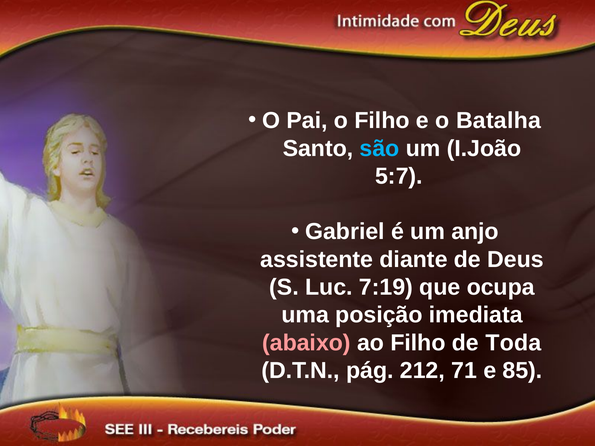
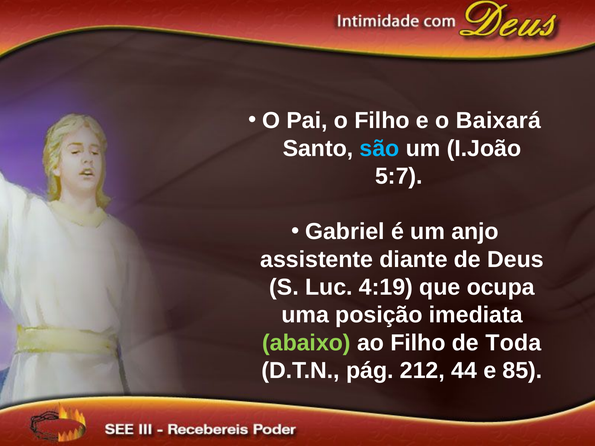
Batalha: Batalha -> Baixará
7:19: 7:19 -> 4:19
abaixo colour: pink -> light green
71: 71 -> 44
